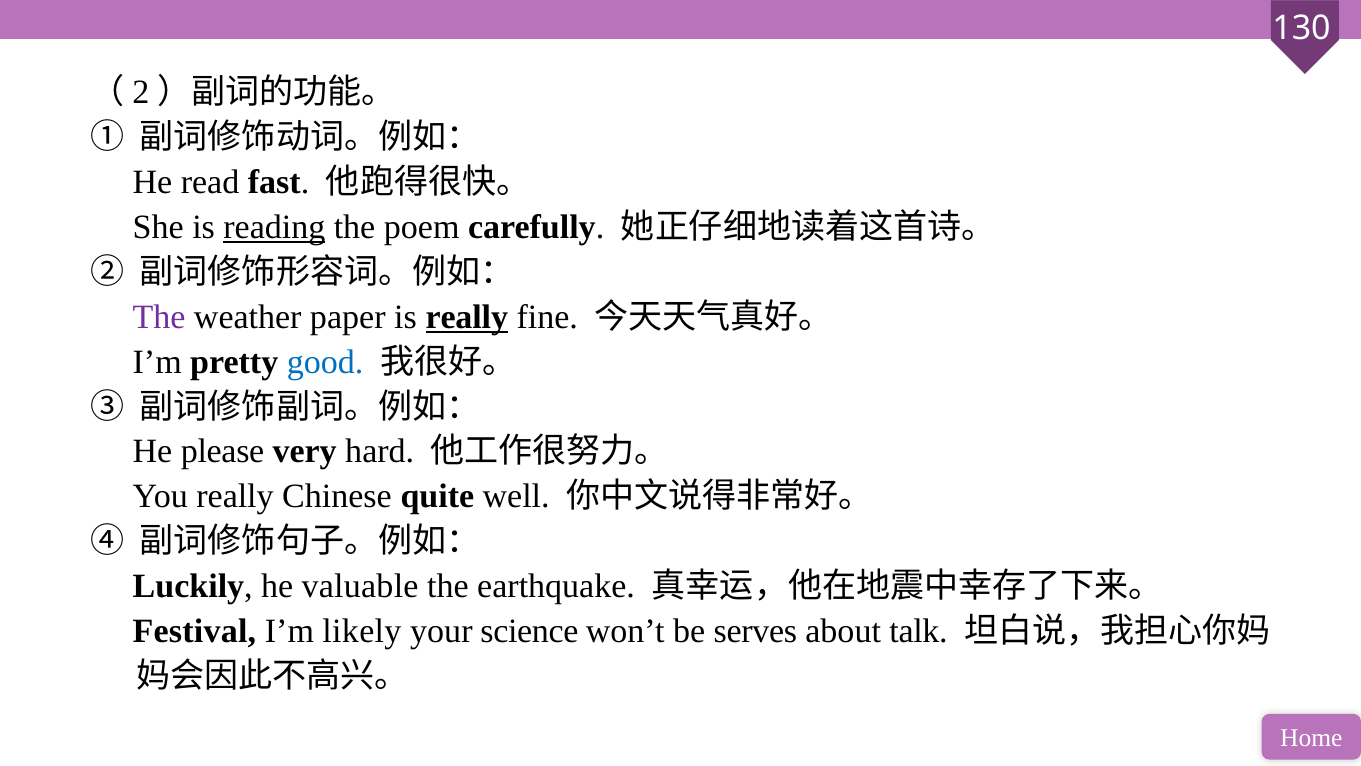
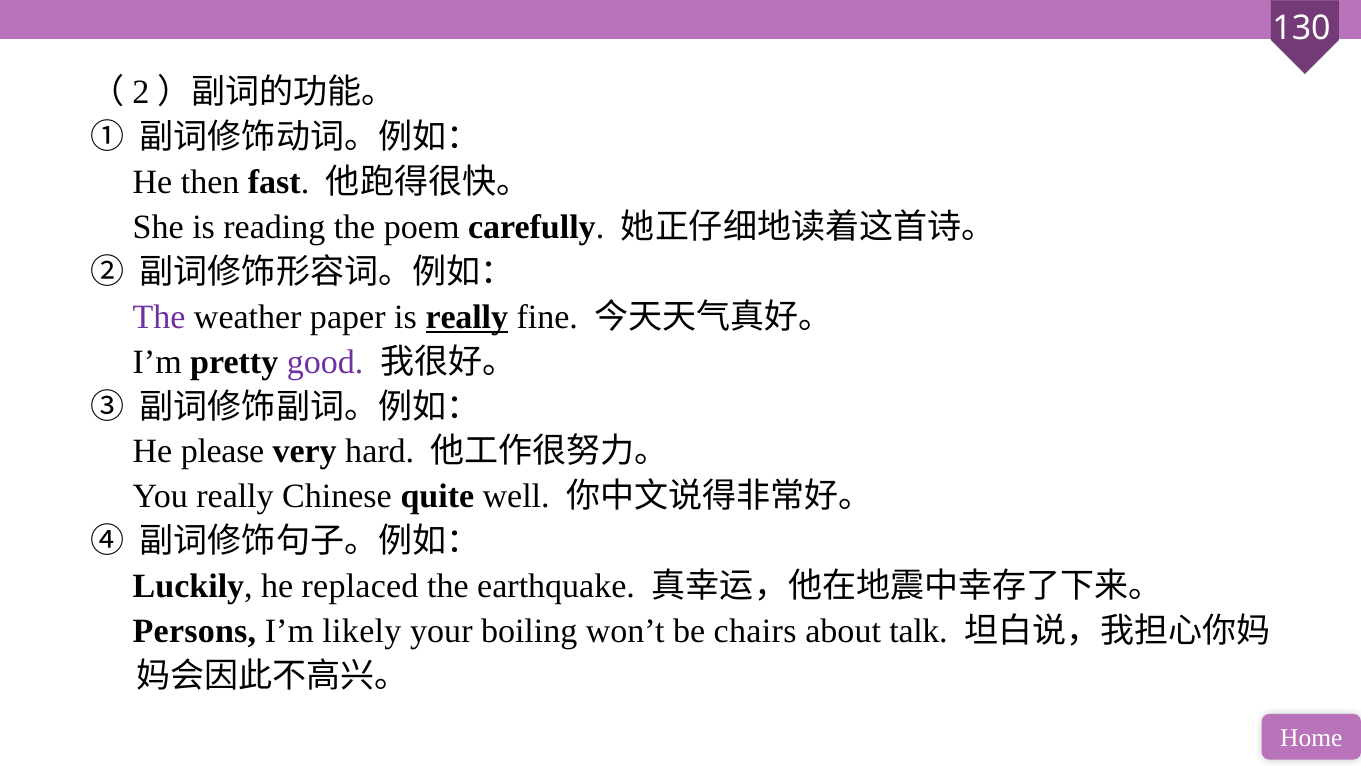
read: read -> then
reading underline: present -> none
good colour: blue -> purple
valuable: valuable -> replaced
Festival: Festival -> Persons
science: science -> boiling
serves: serves -> chairs
